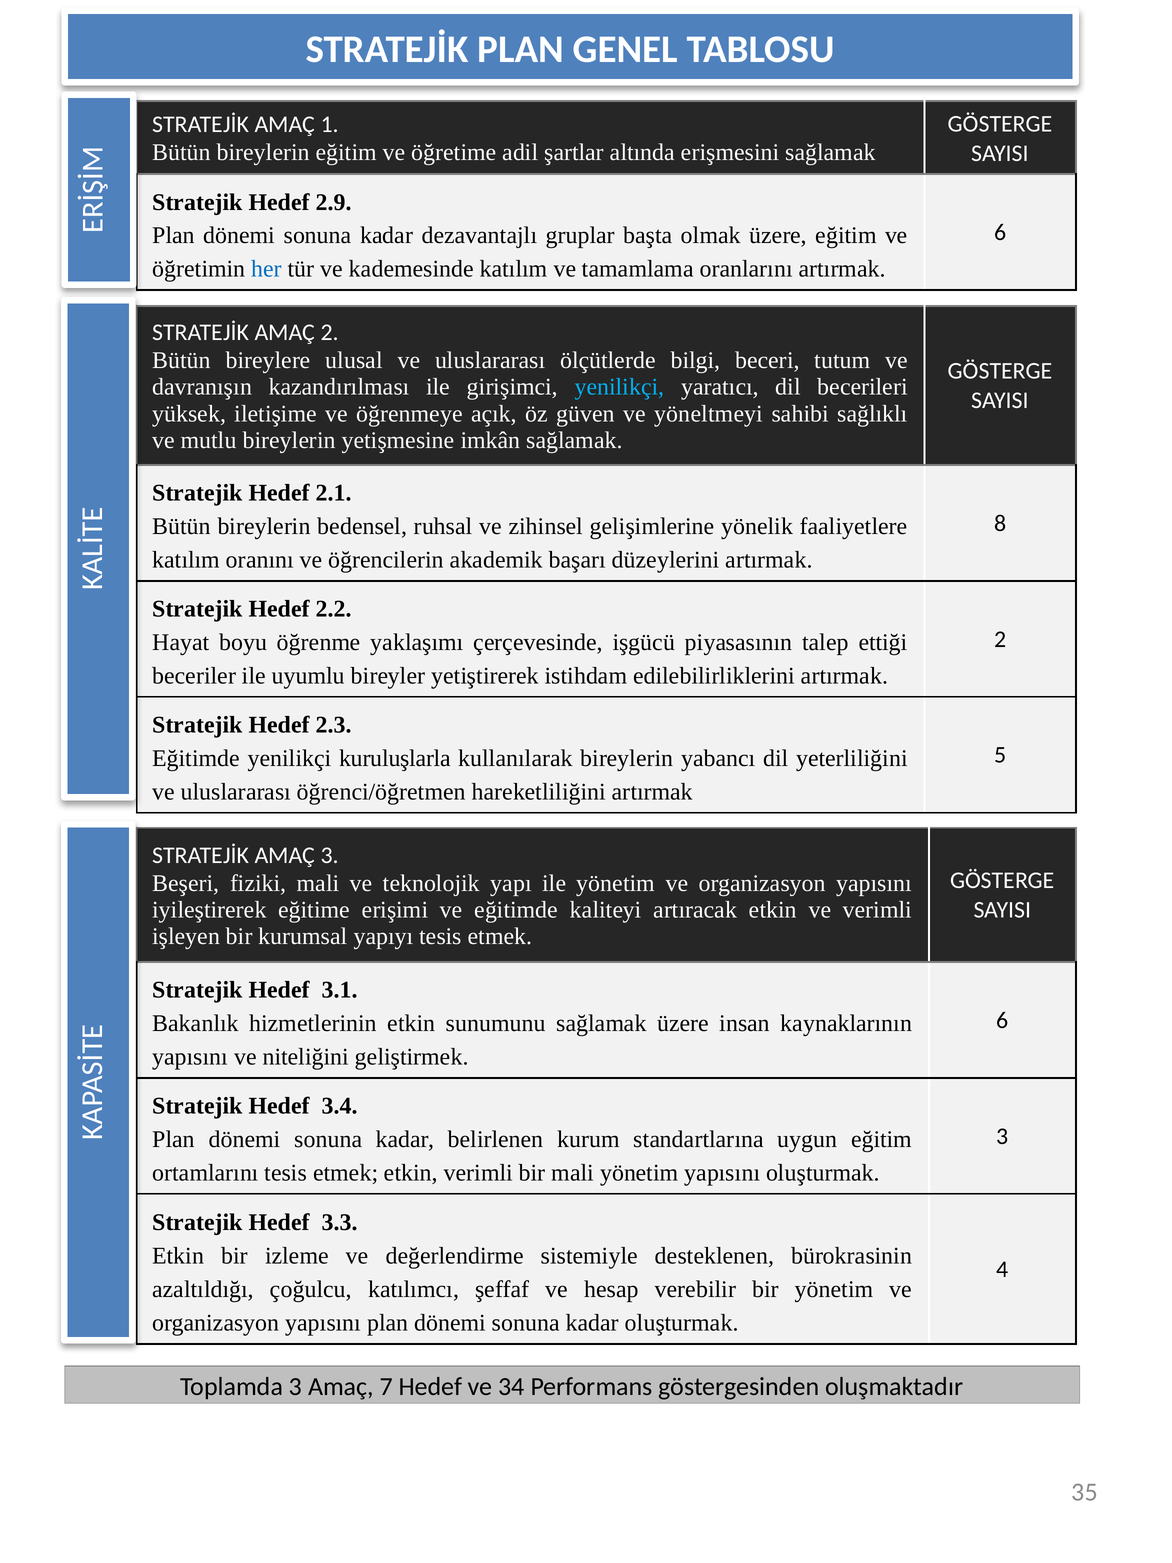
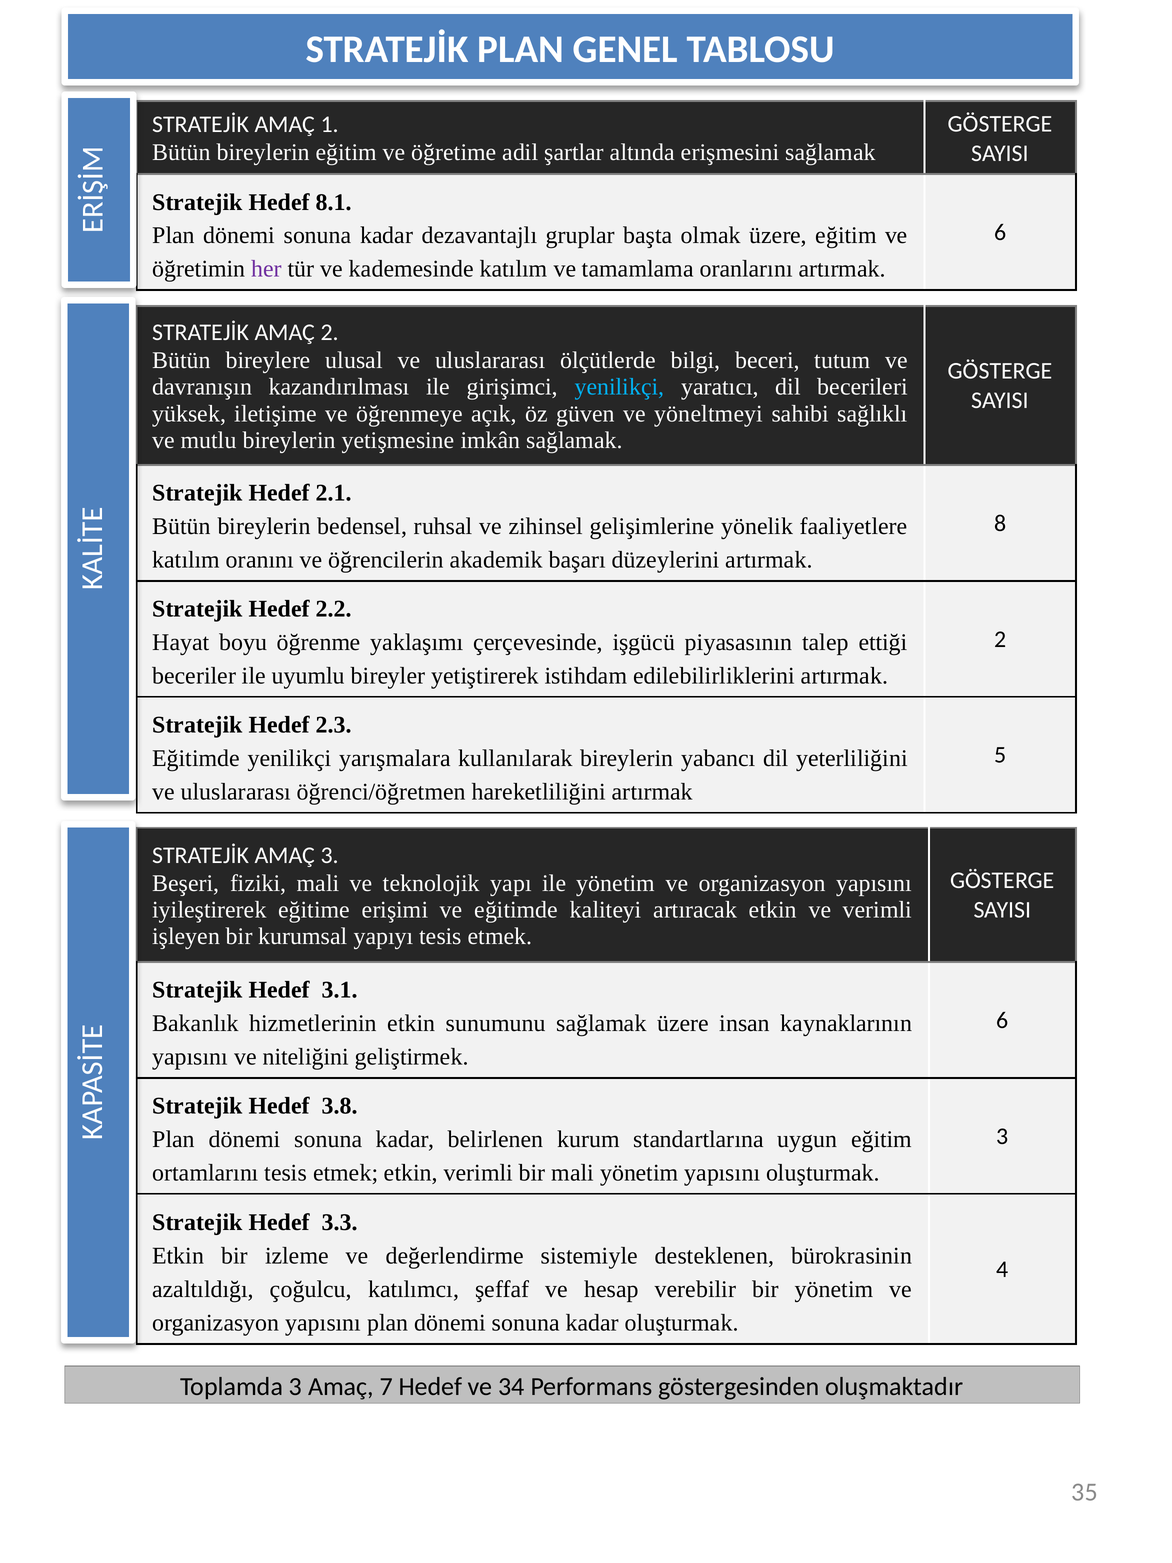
2.9: 2.9 -> 8.1
her colour: blue -> purple
kuruluşlarla: kuruluşlarla -> yarışmalara
3.4: 3.4 -> 3.8
